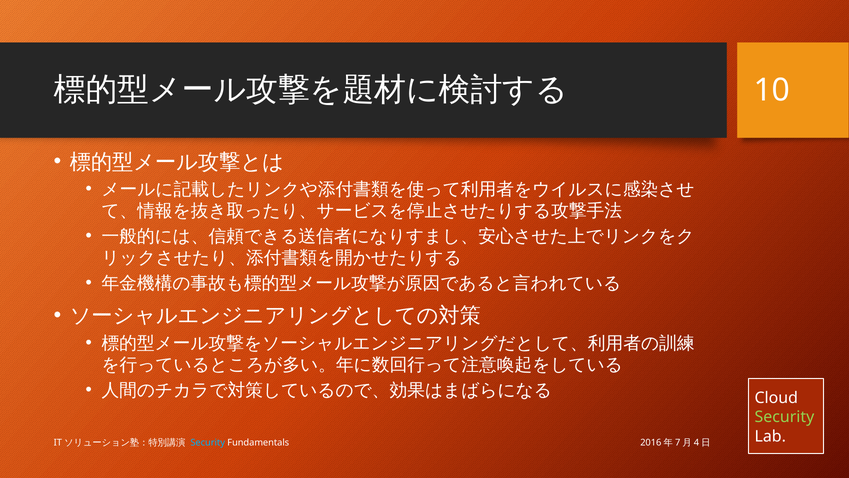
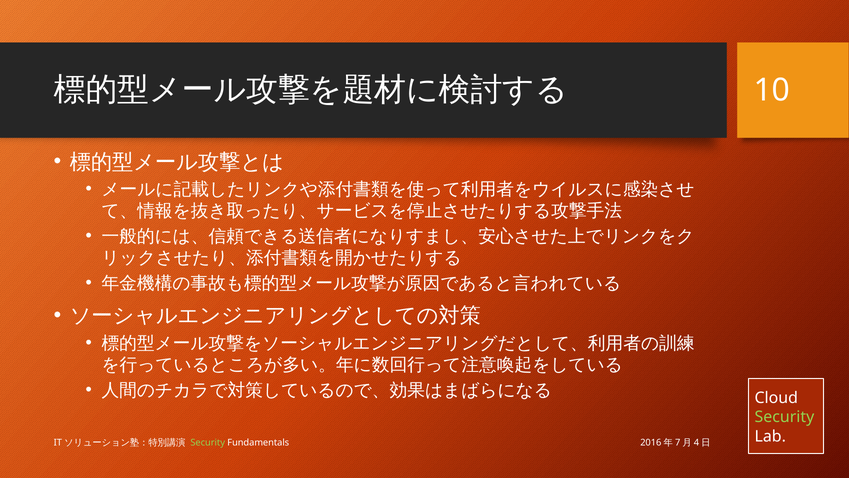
Security at (208, 442) colour: light blue -> light green
